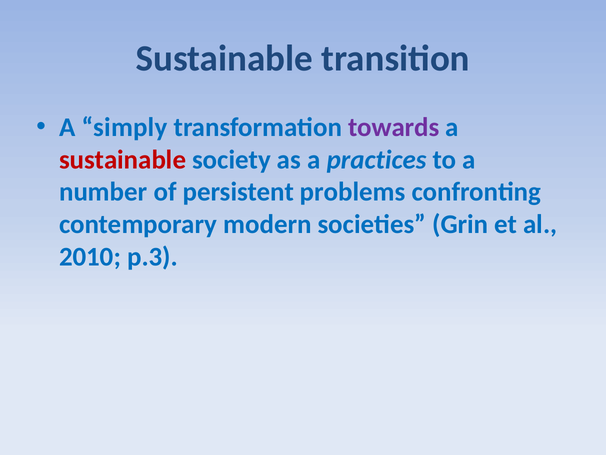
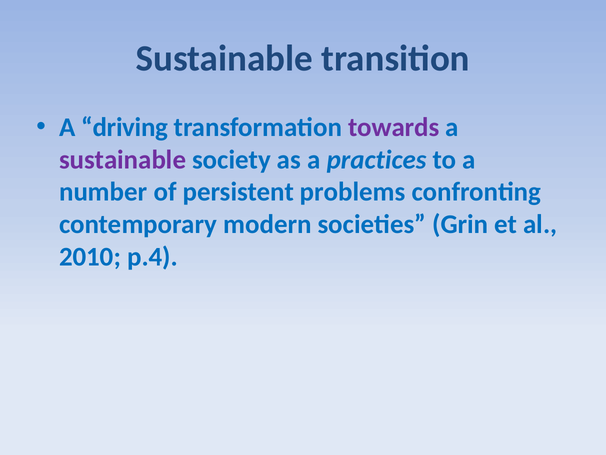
simply: simply -> driving
sustainable at (123, 159) colour: red -> purple
p.3: p.3 -> p.4
